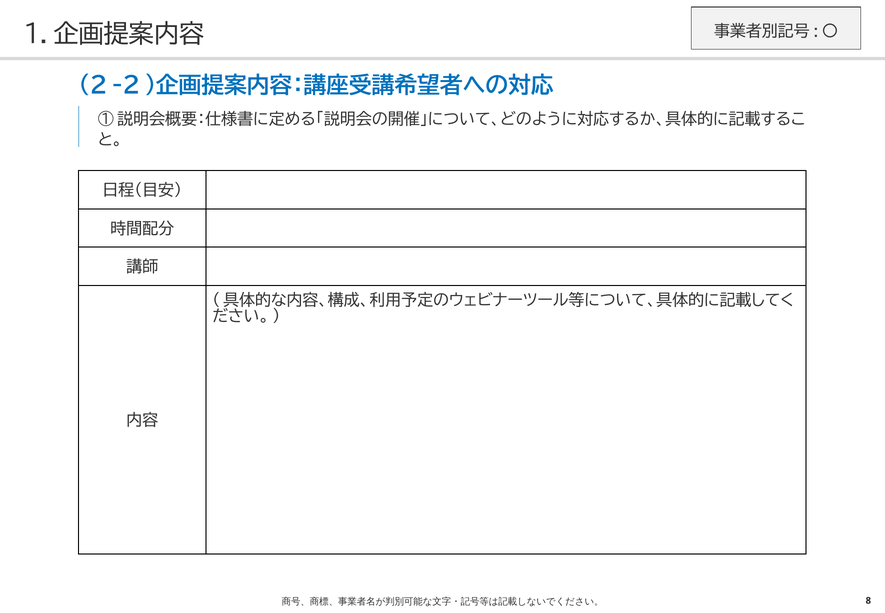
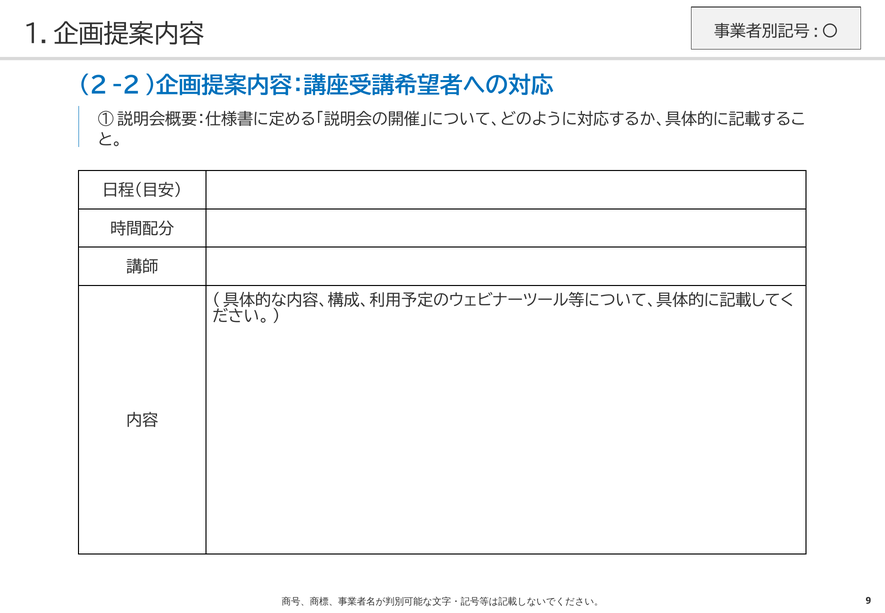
8: 8 -> 9
